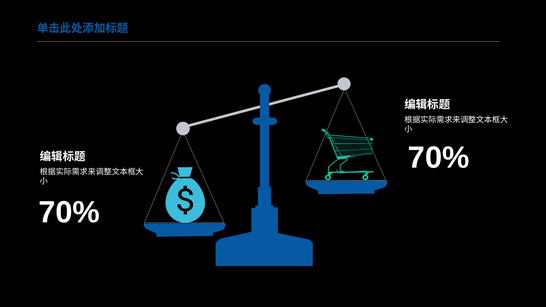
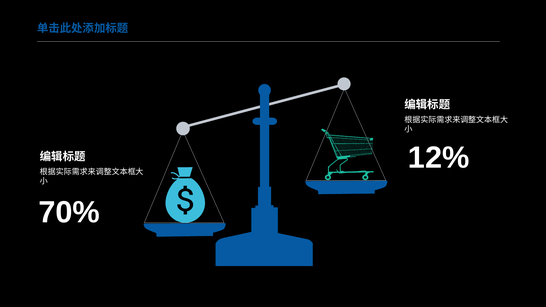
70% at (439, 158): 70% -> 12%
